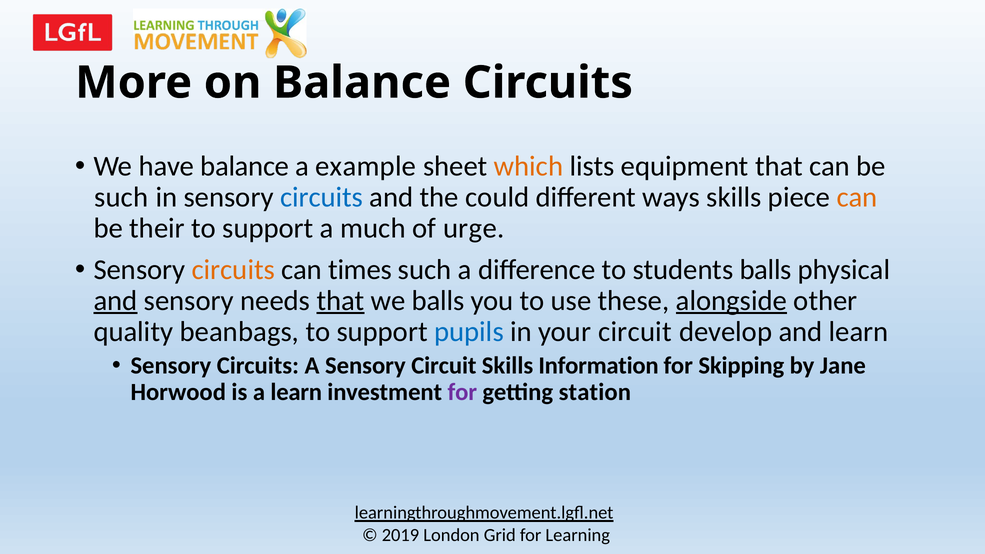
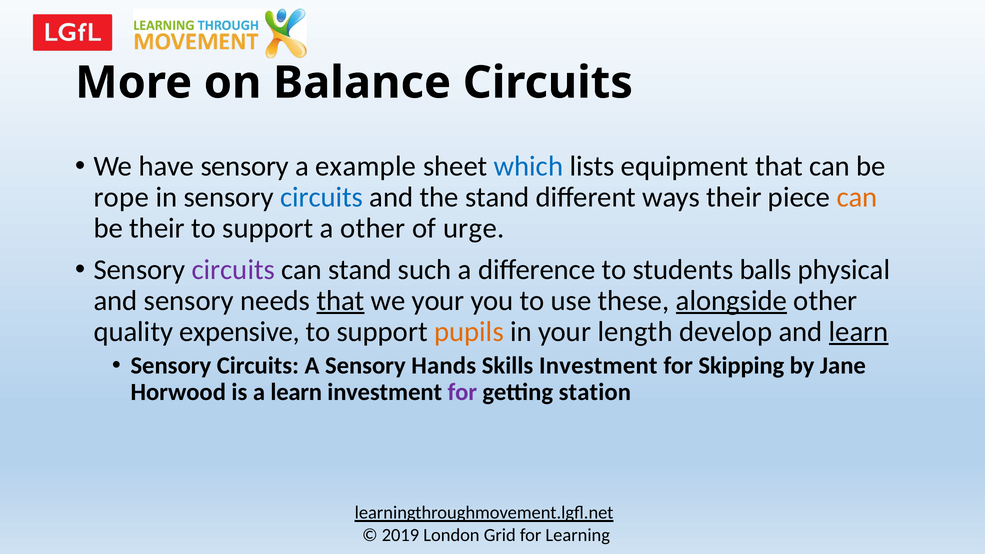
have balance: balance -> sensory
which colour: orange -> blue
such at (121, 197): such -> rope
the could: could -> stand
ways skills: skills -> their
a much: much -> other
circuits at (233, 270) colour: orange -> purple
can times: times -> stand
and at (116, 301) underline: present -> none
we balls: balls -> your
beanbags: beanbags -> expensive
pupils colour: blue -> orange
your circuit: circuit -> length
learn at (859, 332) underline: none -> present
Sensory Circuit: Circuit -> Hands
Skills Information: Information -> Investment
